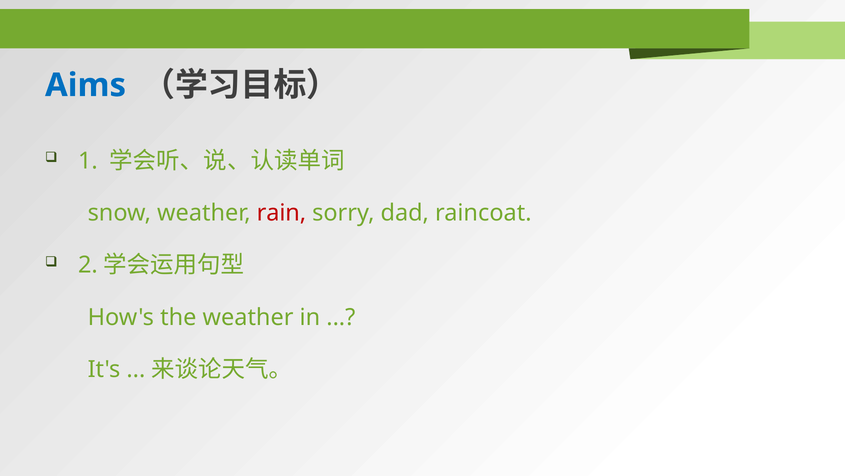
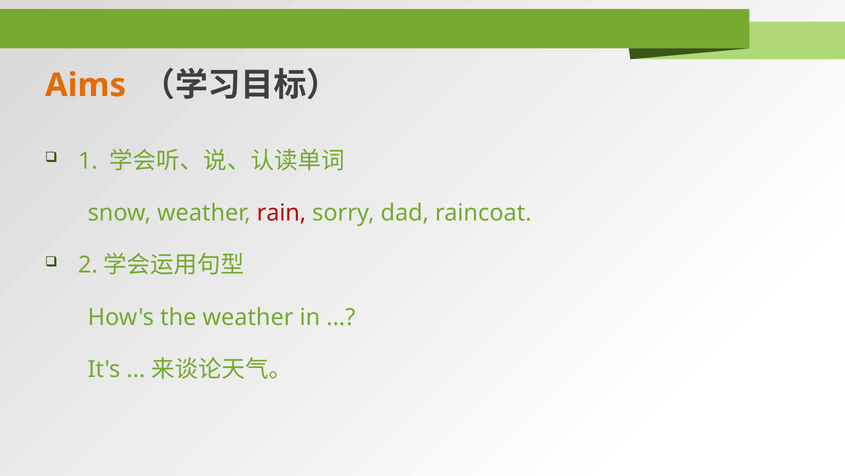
Aims colour: blue -> orange
